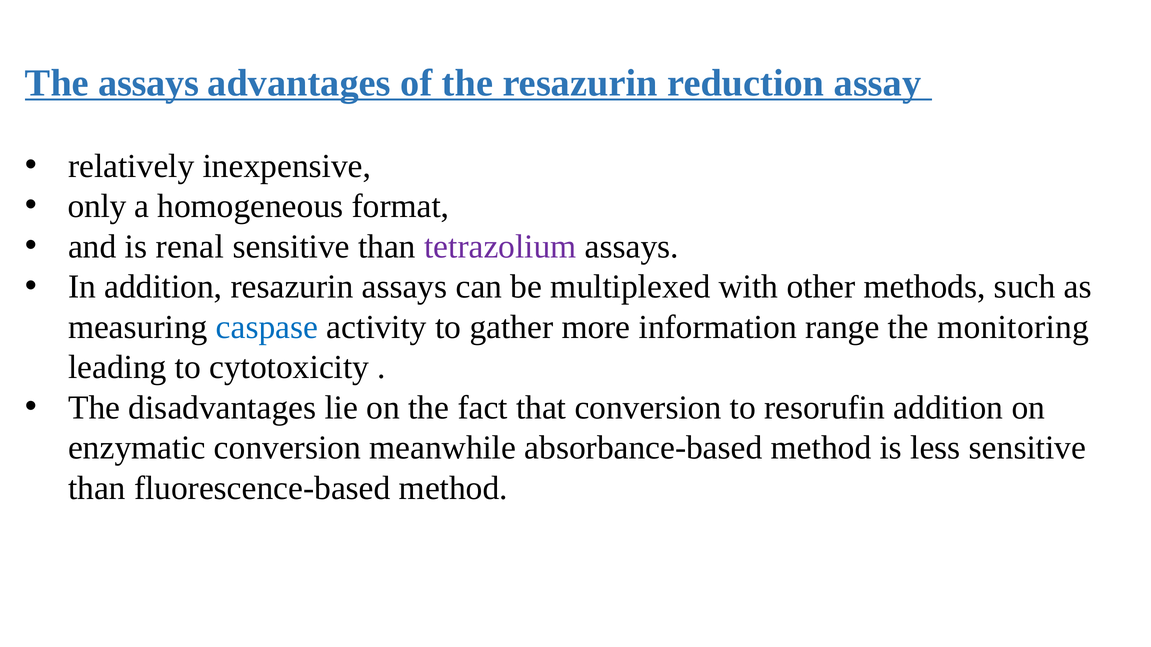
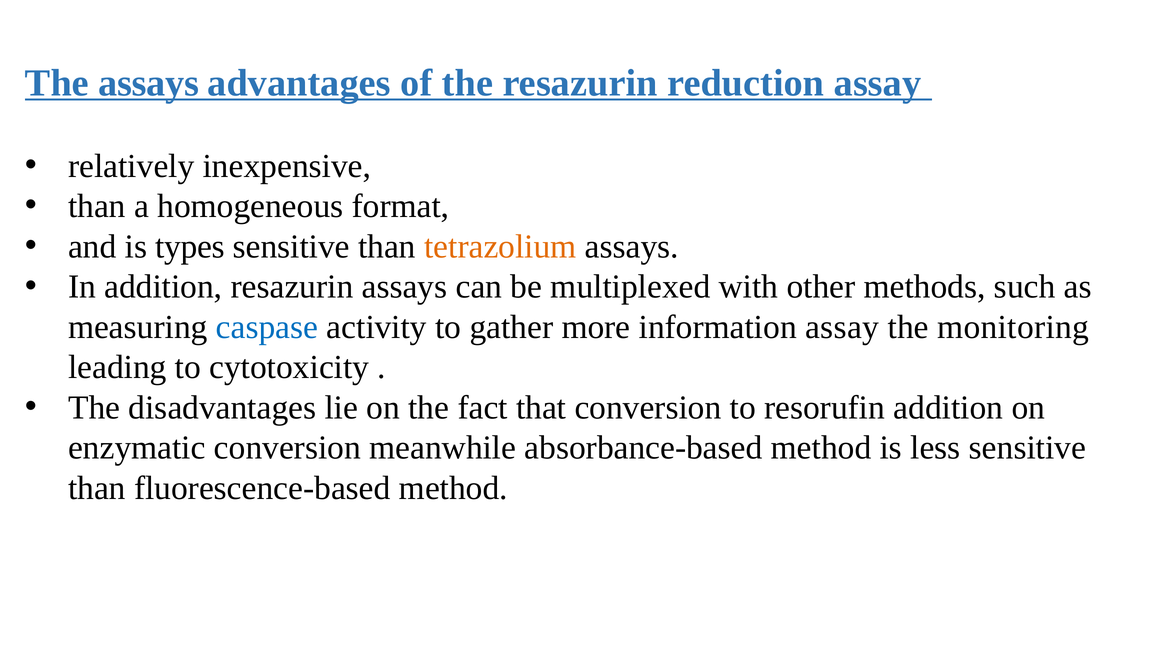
only at (97, 206): only -> than
renal: renal -> types
tetrazolium colour: purple -> orange
information range: range -> assay
